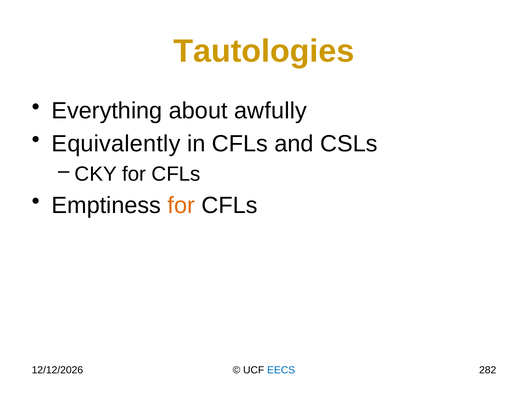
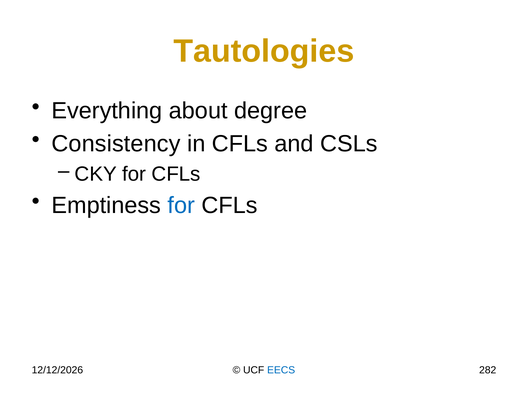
awfully: awfully -> degree
Equivalently: Equivalently -> Consistency
for at (181, 205) colour: orange -> blue
